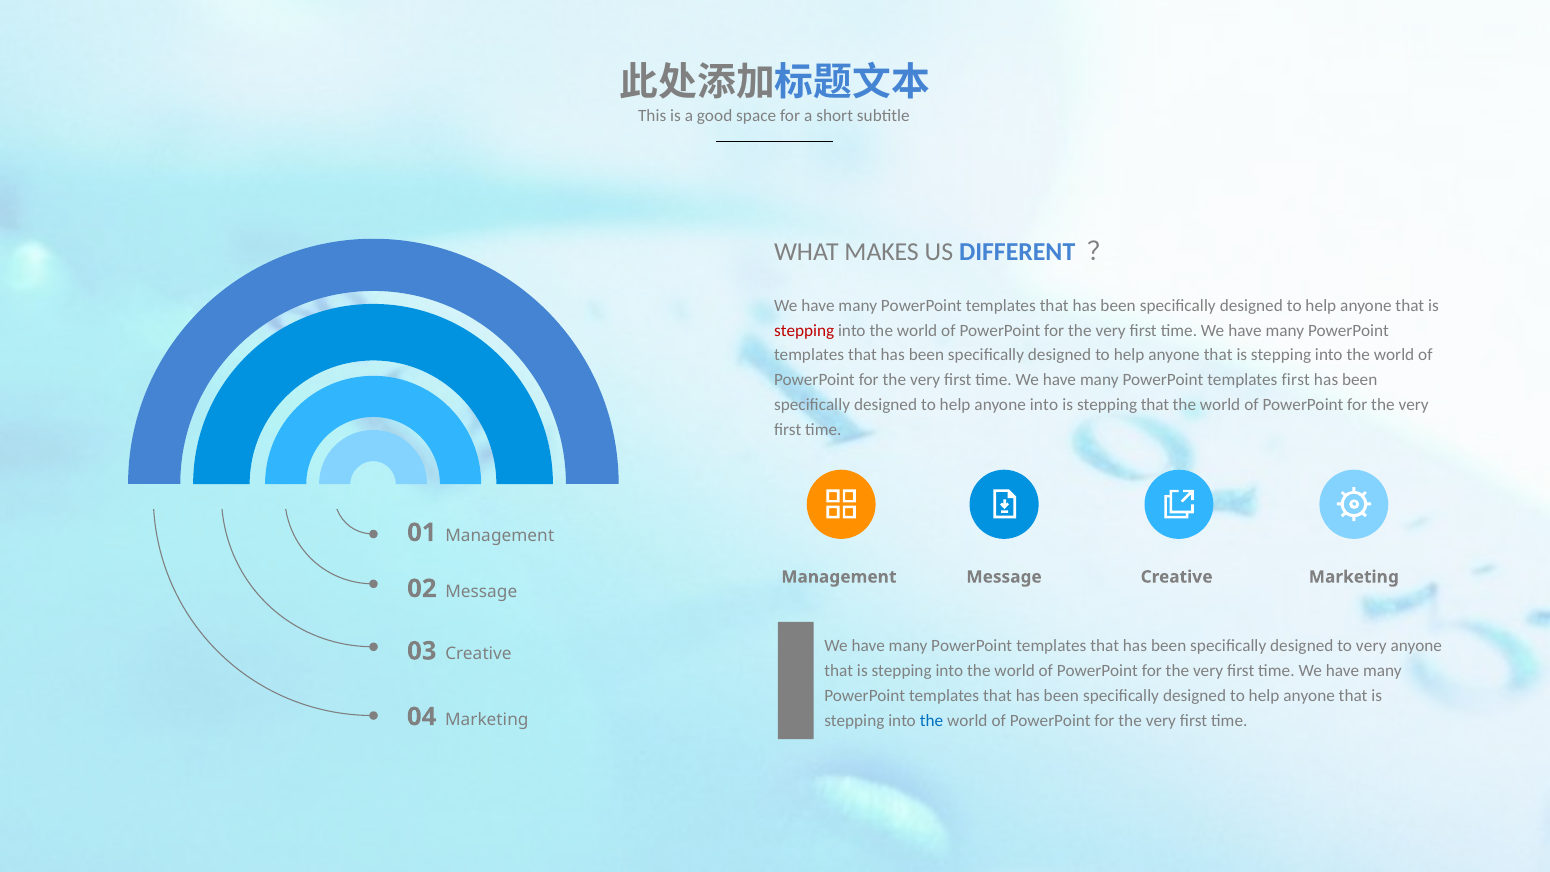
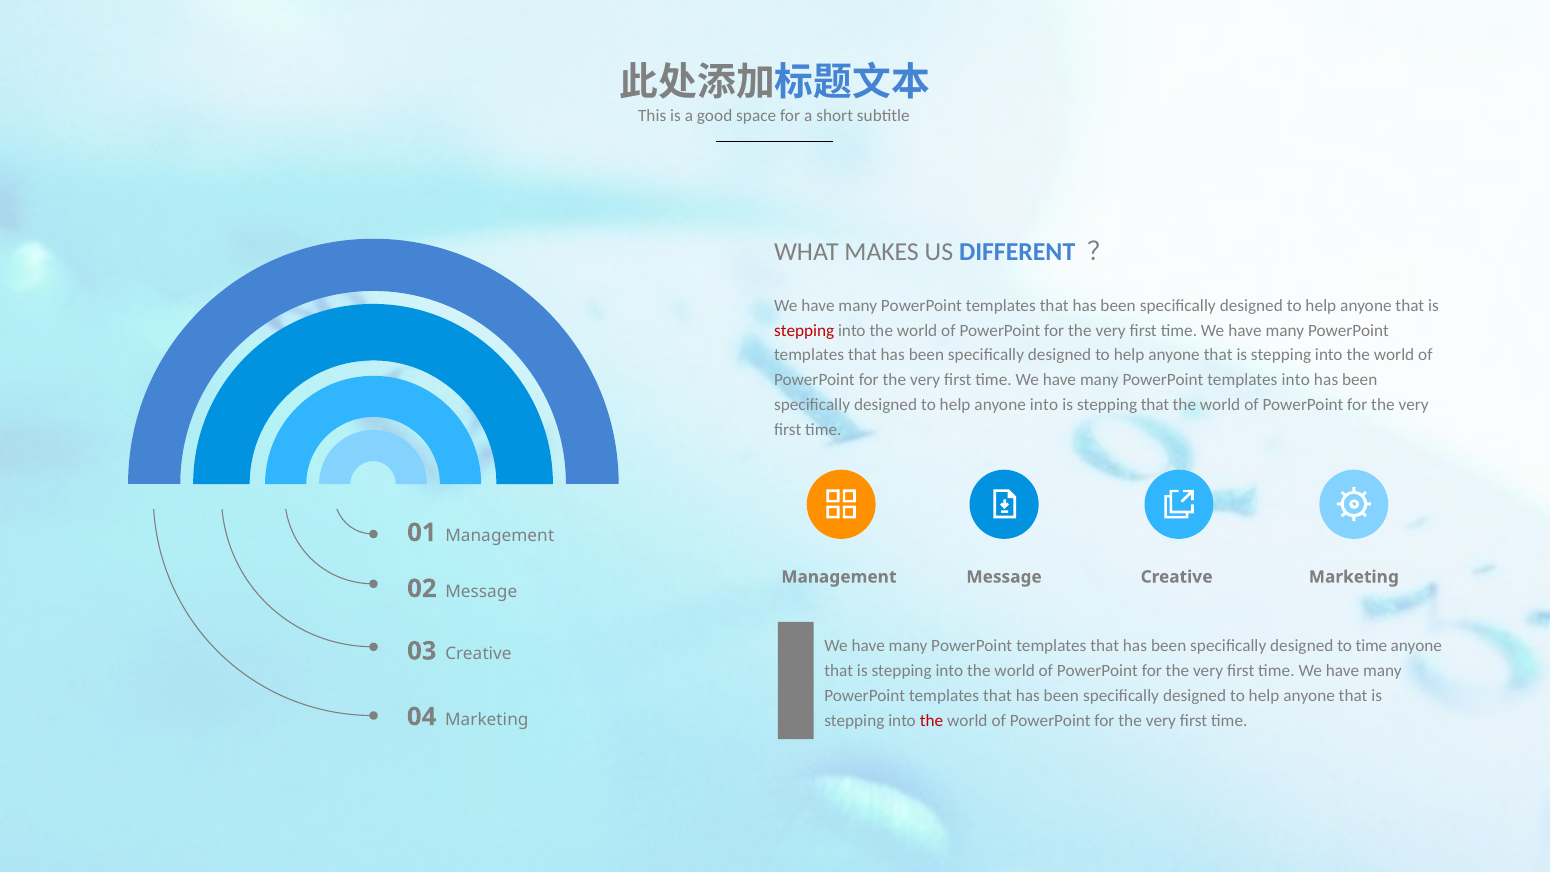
templates first: first -> into
to very: very -> time
the at (932, 720) colour: blue -> red
